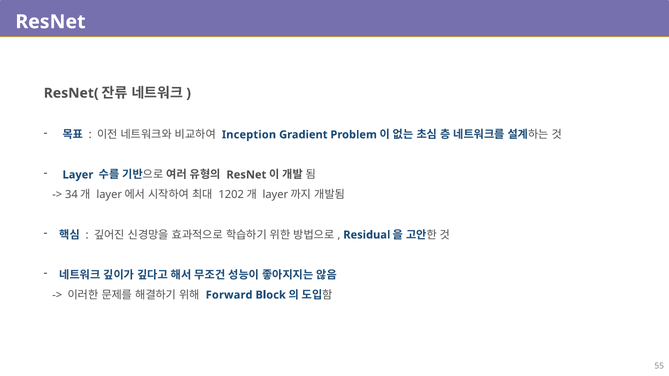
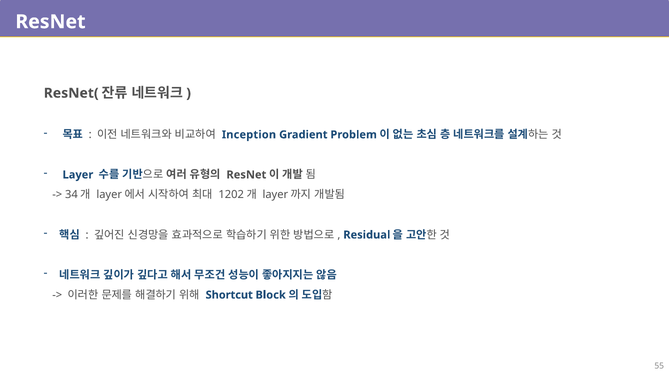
Forward: Forward -> Shortcut
